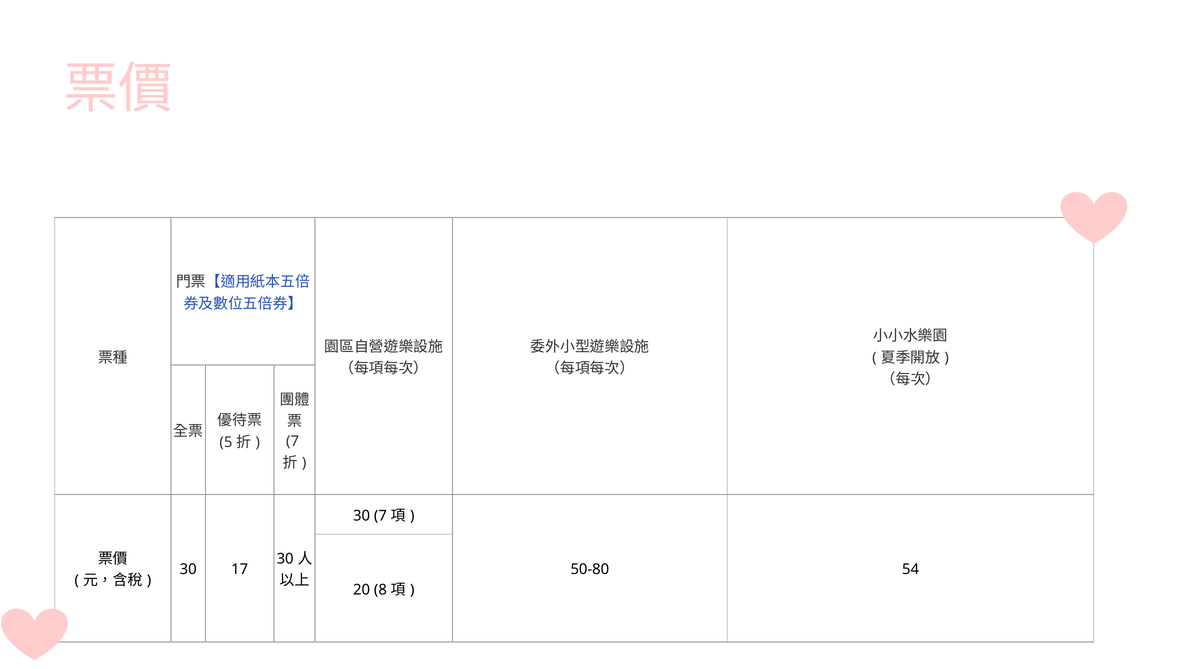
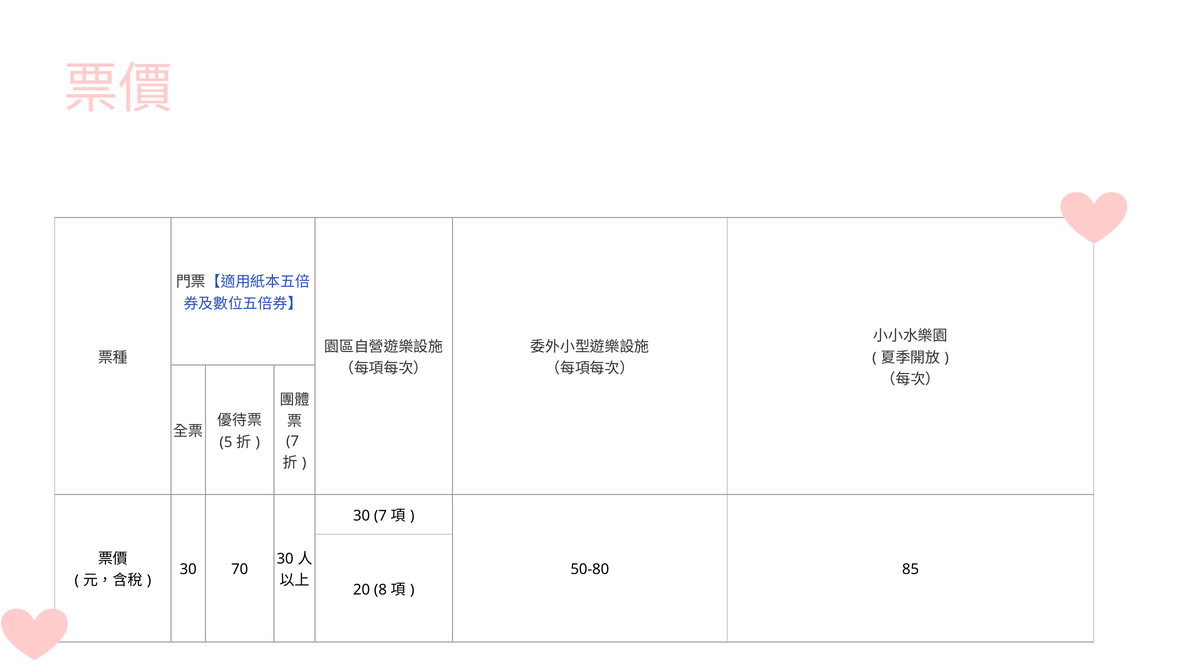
17: 17 -> 70
54: 54 -> 85
